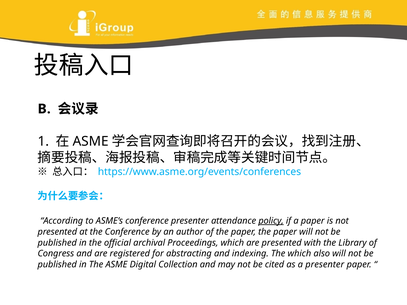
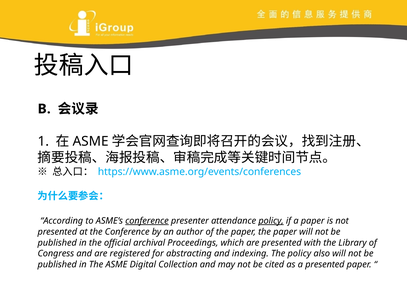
conference at (147, 221) underline: none -> present
The which: which -> policy
a presenter: presenter -> presented
